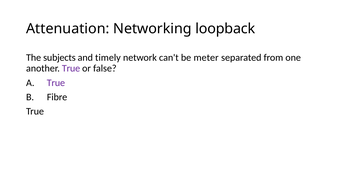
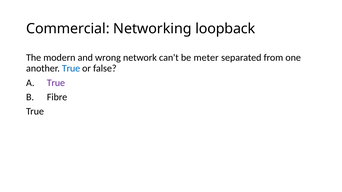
Attenuation: Attenuation -> Commercial
subjects: subjects -> modern
timely: timely -> wrong
True at (71, 69) colour: purple -> blue
